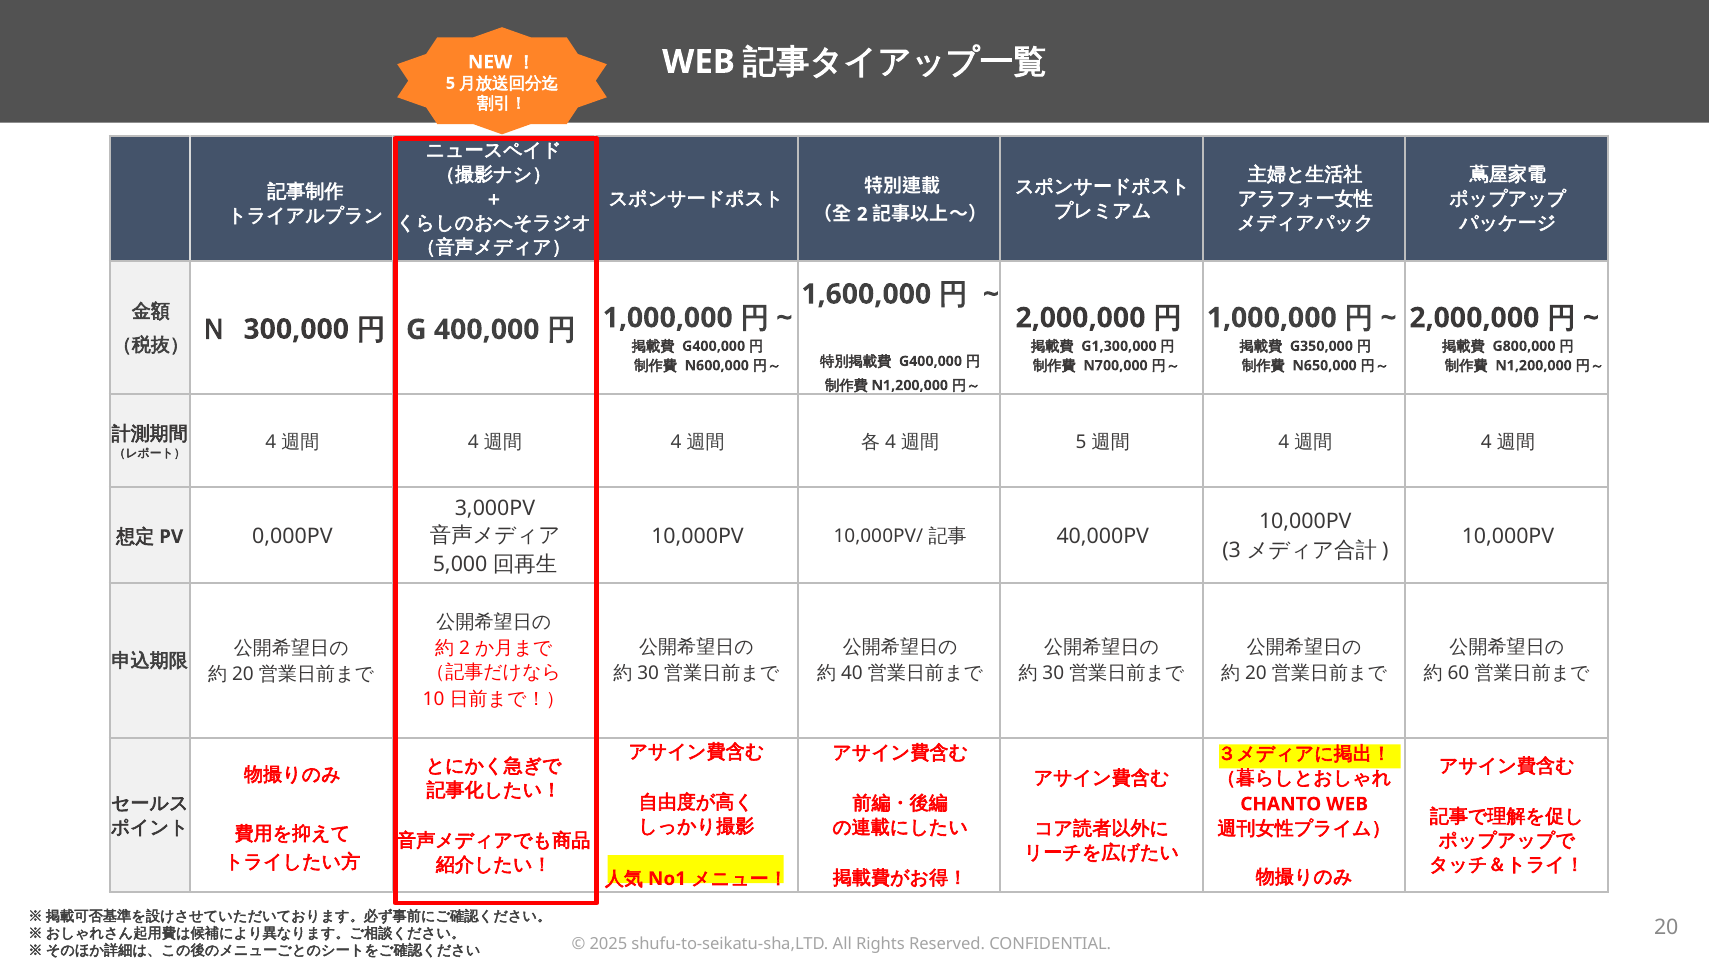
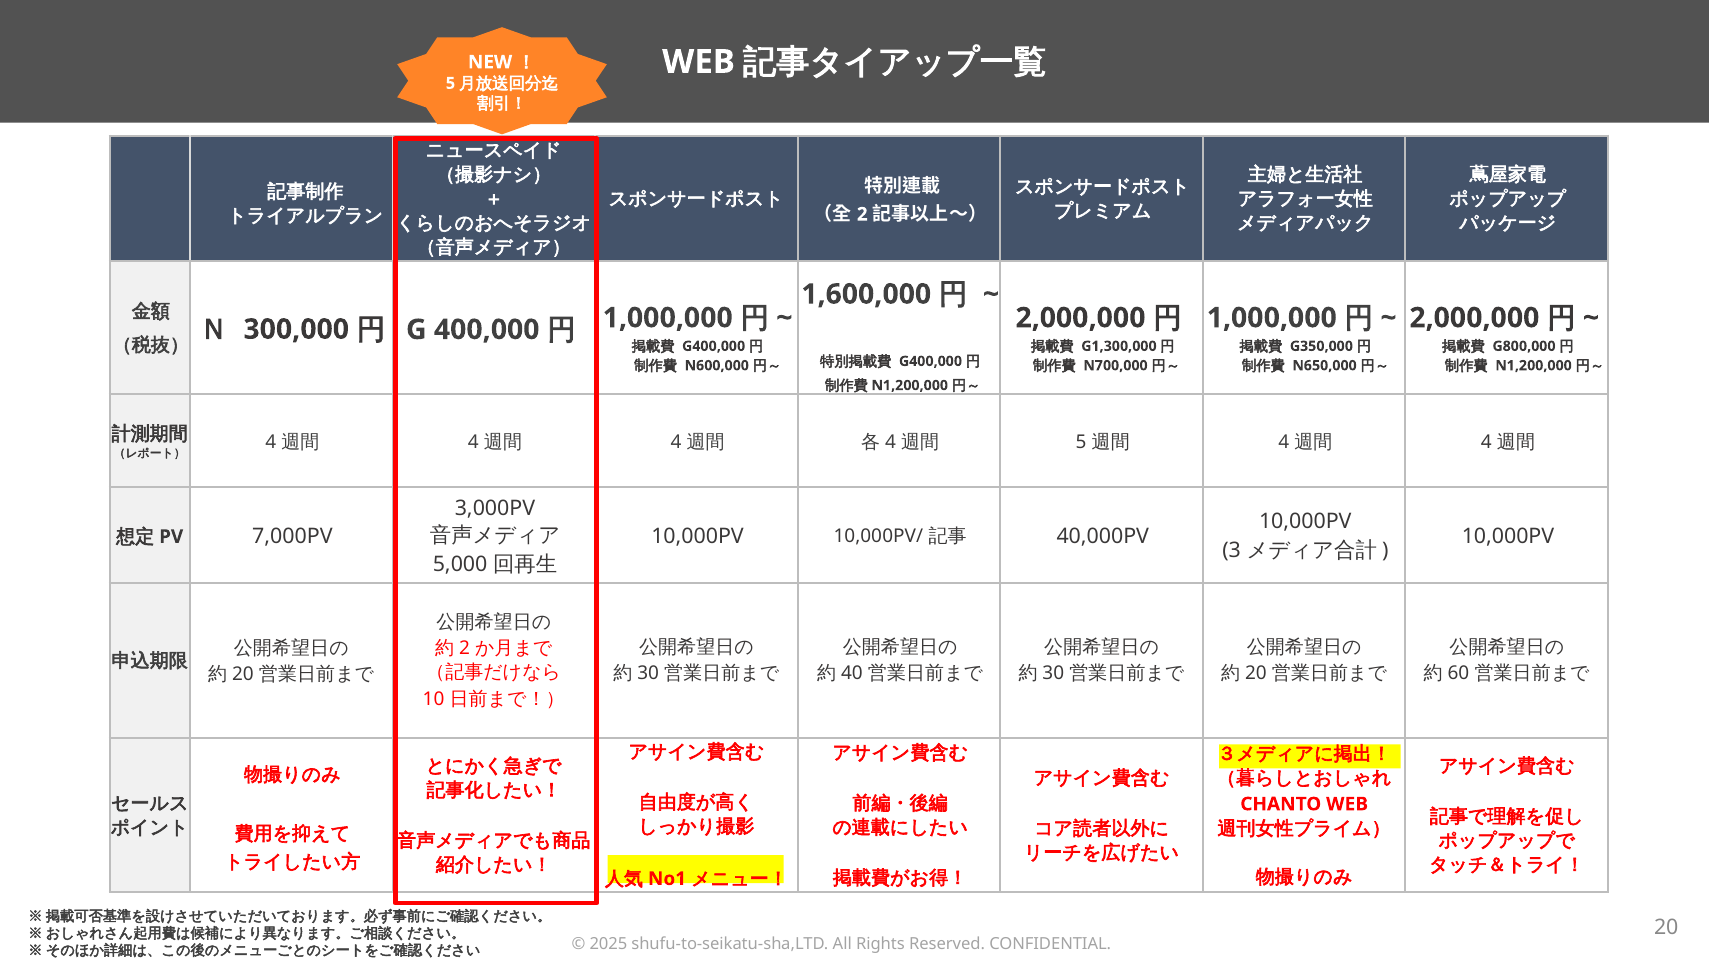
0,000PV: 0,000PV -> 7,000PV
